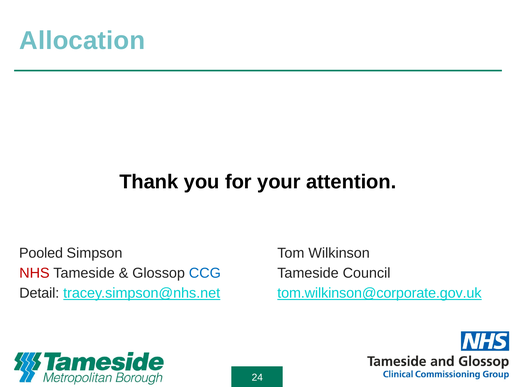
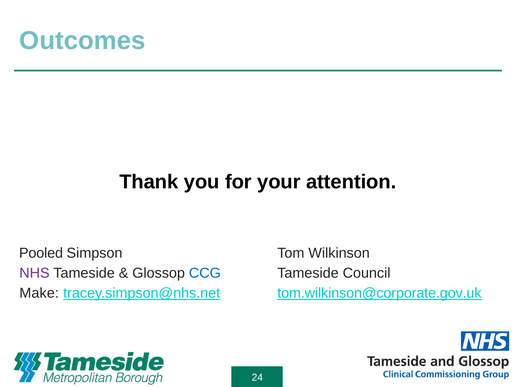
Allocation: Allocation -> Outcomes
NHS colour: red -> purple
Detail: Detail -> Make
